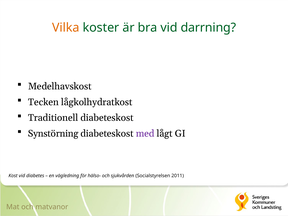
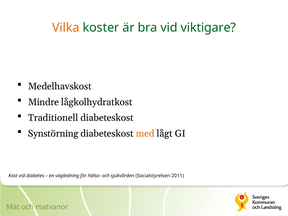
darrning: darrning -> viktigare
Tecken: Tecken -> Mindre
med colour: purple -> orange
